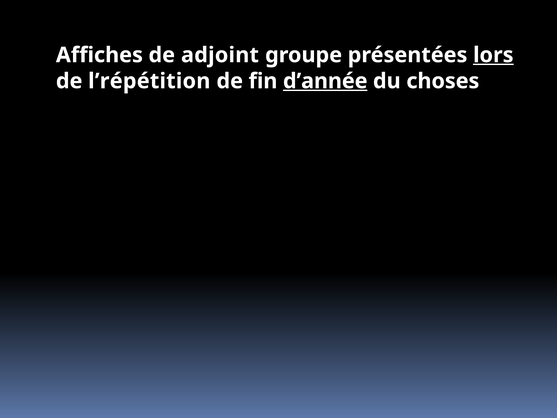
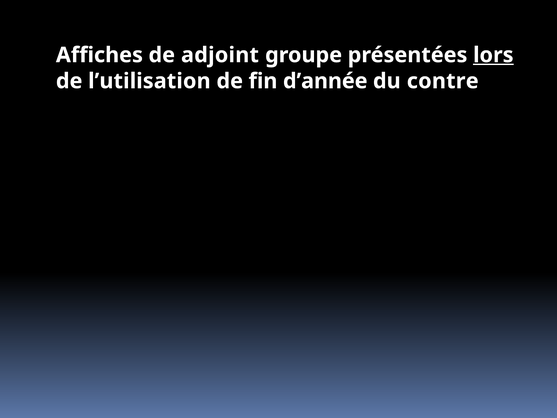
l’répétition: l’répétition -> l’utilisation
d’année underline: present -> none
choses: choses -> contre
